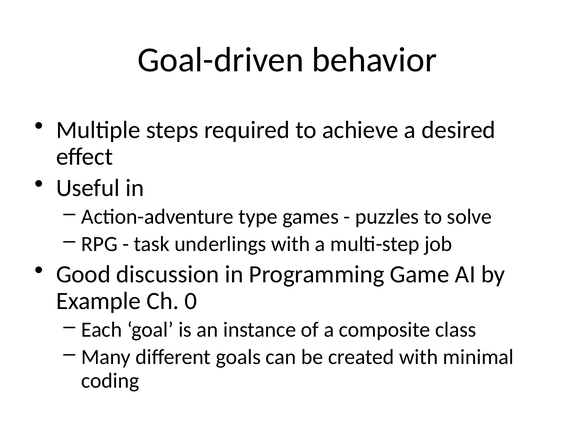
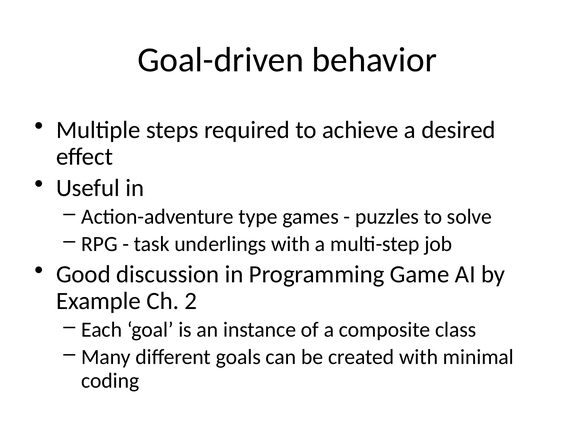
0: 0 -> 2
